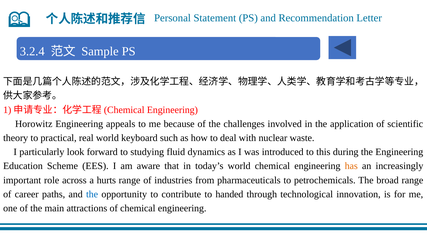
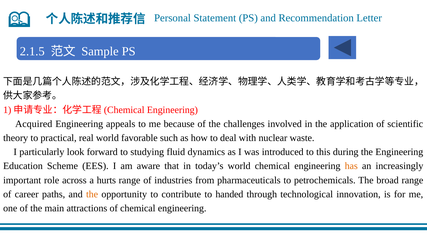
3.2.4: 3.2.4 -> 2.1.5
Horowitz: Horowitz -> Acquired
keyboard: keyboard -> favorable
the at (92, 194) colour: blue -> orange
